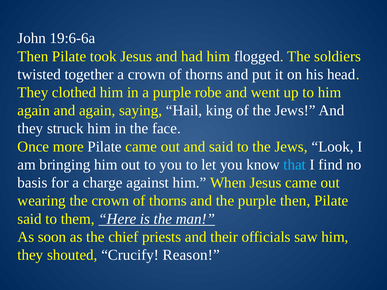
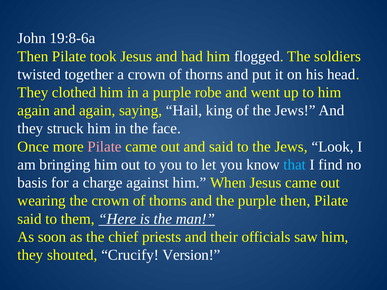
19:6-6a: 19:6-6a -> 19:8-6a
Pilate at (105, 147) colour: white -> pink
Reason: Reason -> Version
